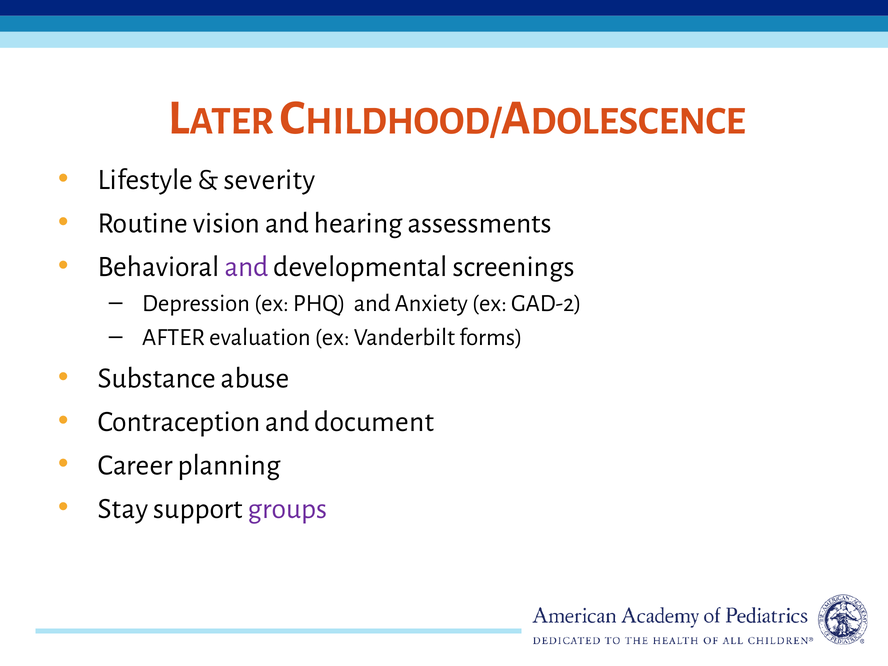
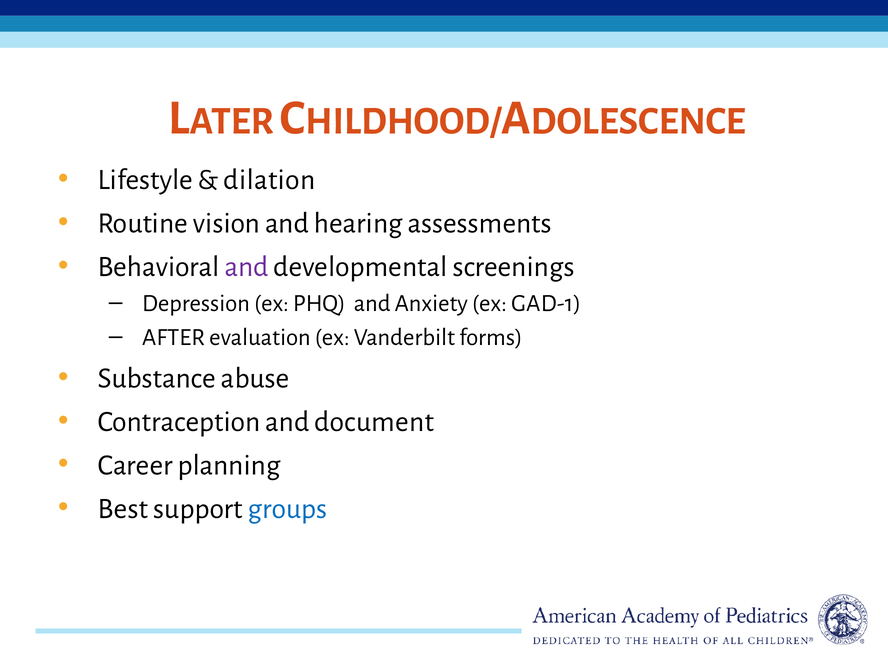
severity: severity -> dilation
GAD-2: GAD-2 -> GAD-1
Stay: Stay -> Best
groups colour: purple -> blue
